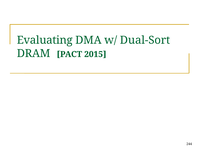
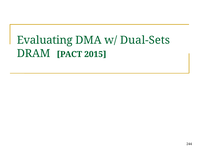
Dual-Sort: Dual-Sort -> Dual-Sets
